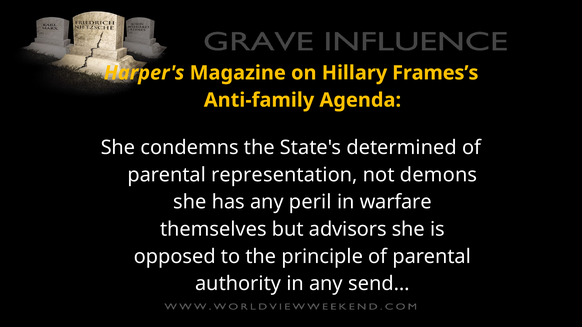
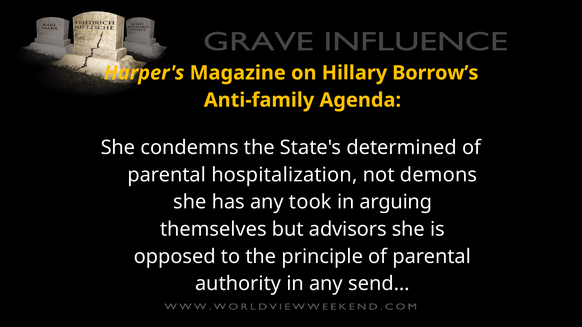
Frames’s: Frames’s -> Borrow’s
representation: representation -> hospitalization
peril: peril -> took
warfare: warfare -> arguing
